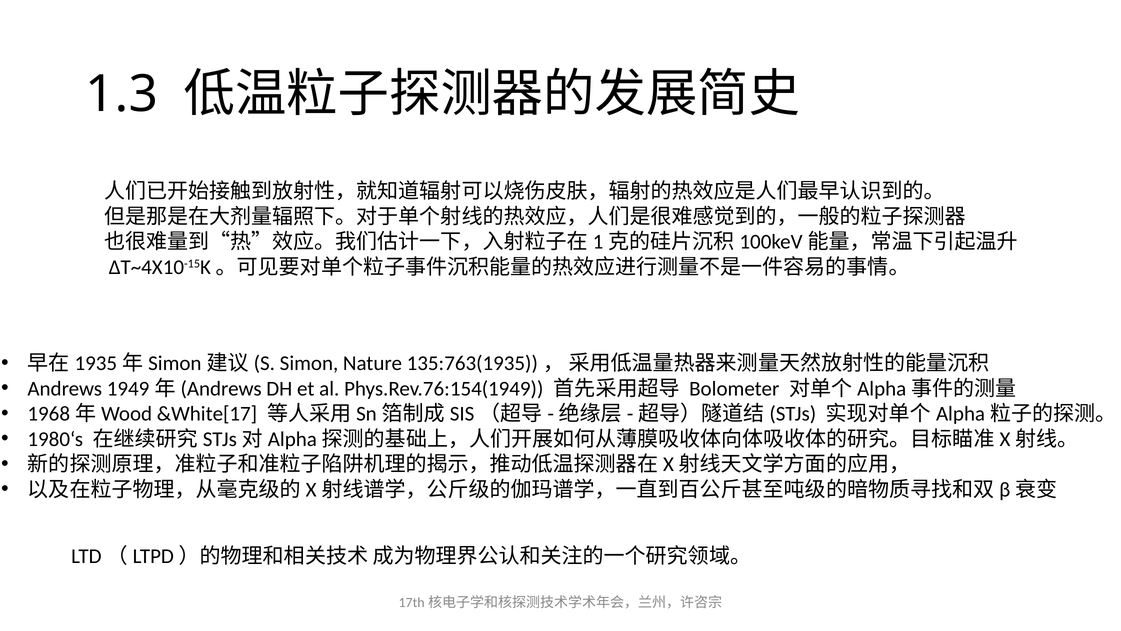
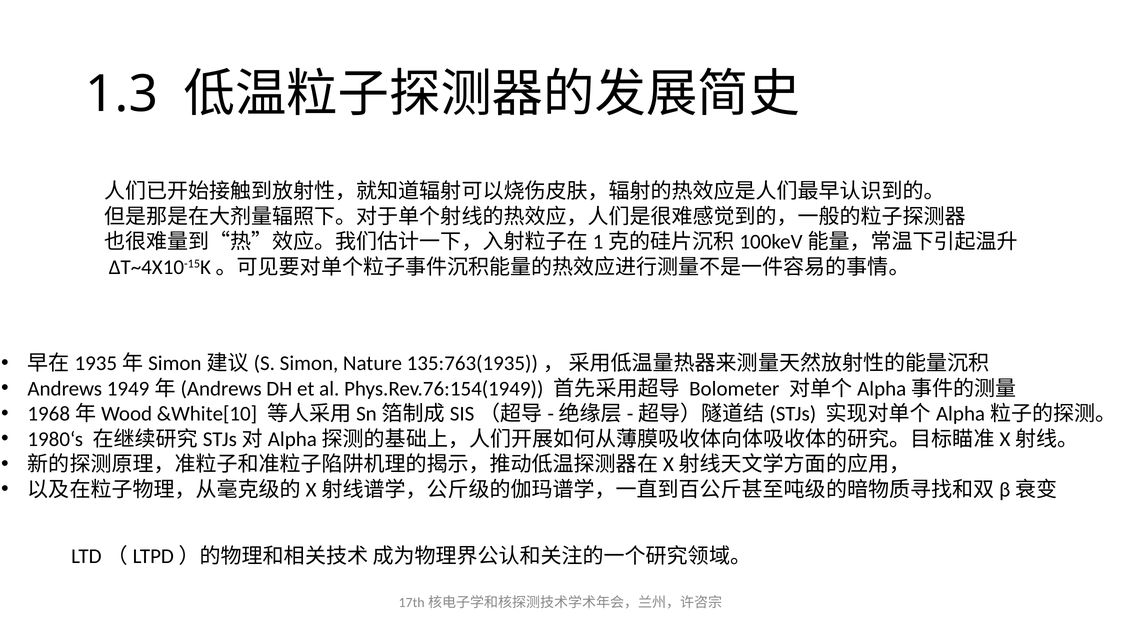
&White[17: &White[17 -> &White[10
